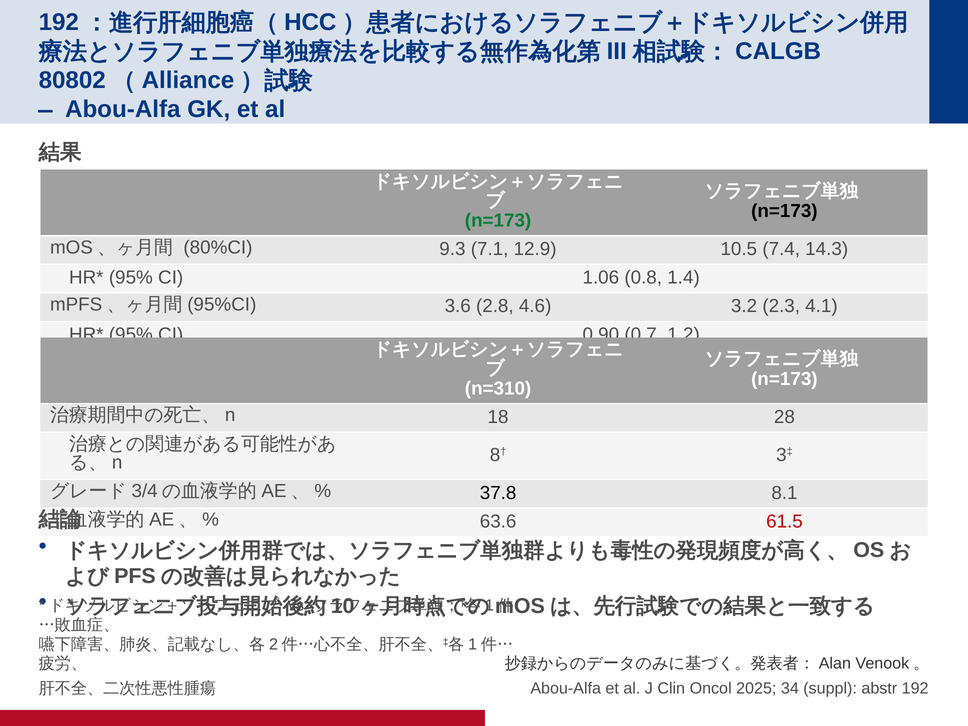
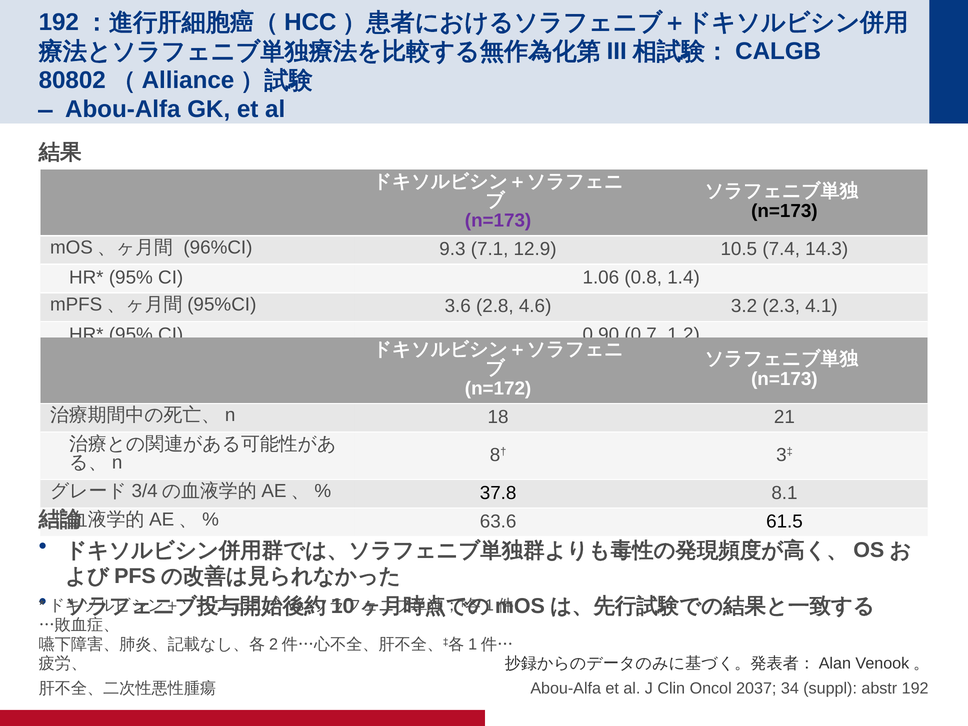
n=173 at (498, 221) colour: green -> purple
80%CI: 80%CI -> 96%CI
n=310: n=310 -> n=172
28: 28 -> 21
61.5 colour: red -> black
2025: 2025 -> 2037
